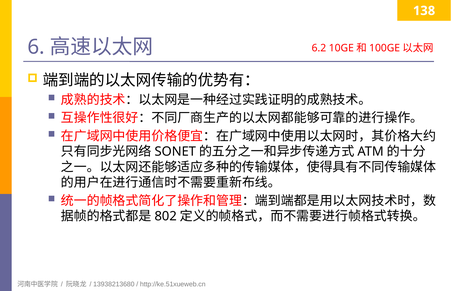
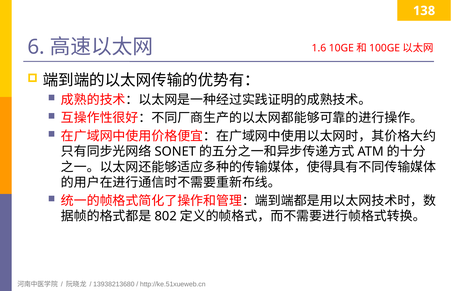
6.2: 6.2 -> 1.6
